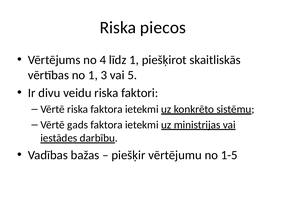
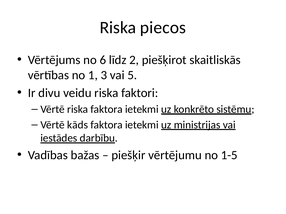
4: 4 -> 6
līdz 1: 1 -> 2
gads: gads -> kāds
